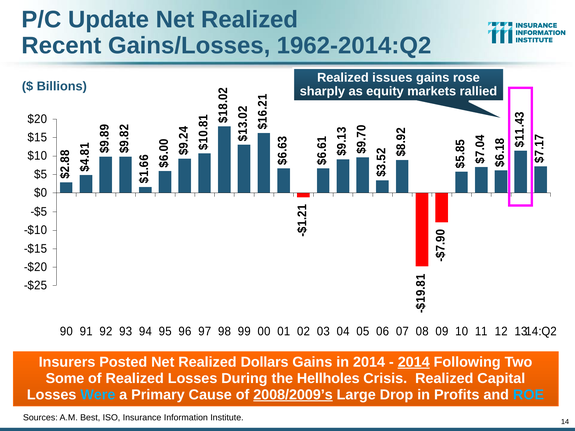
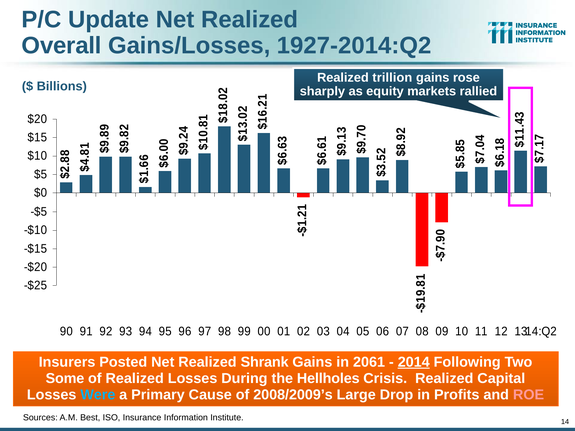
Recent: Recent -> Overall
1962-2014:Q2: 1962-2014:Q2 -> 1927-2014:Q2
issues: issues -> trillion
Dollars: Dollars -> Shrank
in 2014: 2014 -> 2061
2008/2009’s underline: present -> none
ROE colour: light blue -> pink
